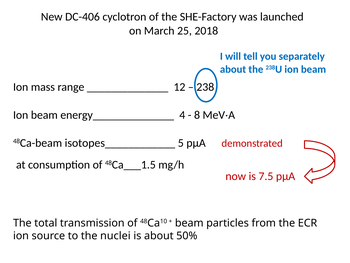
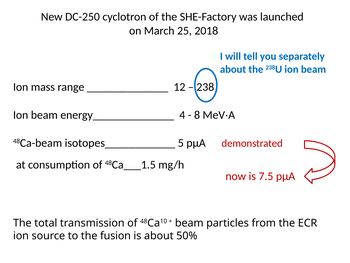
DC-406: DC-406 -> DC-250
nuclei: nuclei -> fusion
